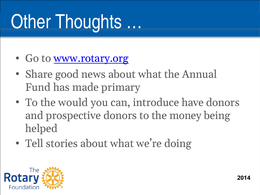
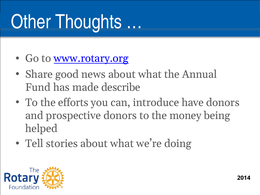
primary: primary -> describe
would: would -> efforts
